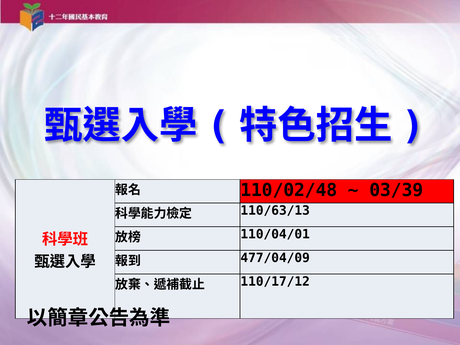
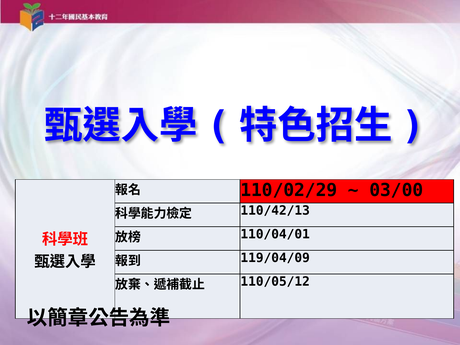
110/02/48: 110/02/48 -> 110/02/29
03/39: 03/39 -> 03/00
110/63/13: 110/63/13 -> 110/42/13
477/04/09: 477/04/09 -> 119/04/09
110/17/12: 110/17/12 -> 110/05/12
